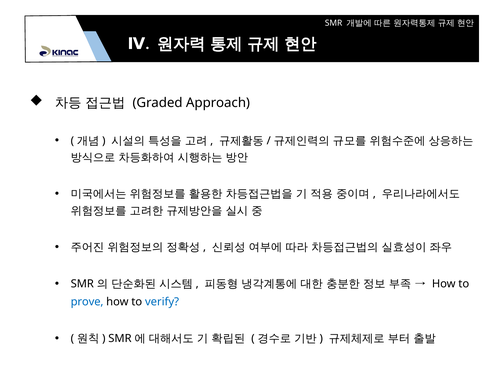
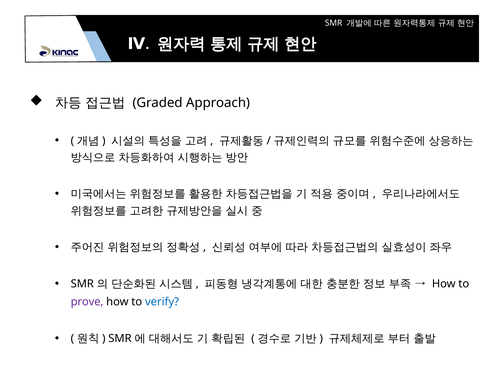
prove colour: blue -> purple
